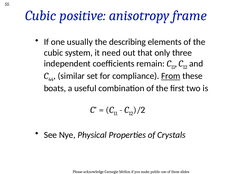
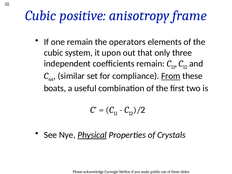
one usually: usually -> remain
describing: describing -> operators
need: need -> upon
Physical underline: none -> present
